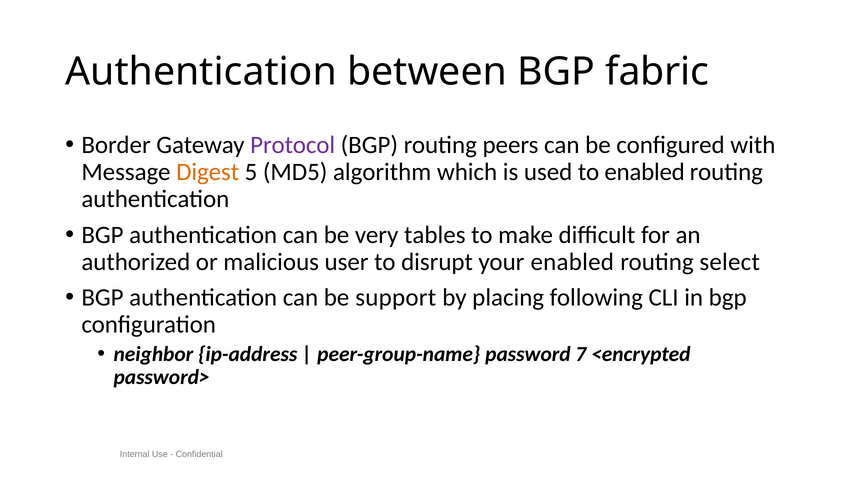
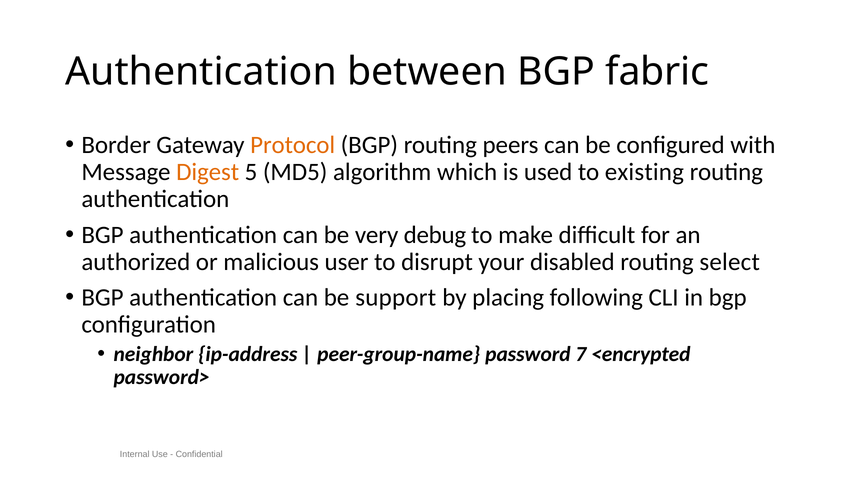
Protocol colour: purple -> orange
to enabled: enabled -> existing
tables: tables -> debug
your enabled: enabled -> disabled
